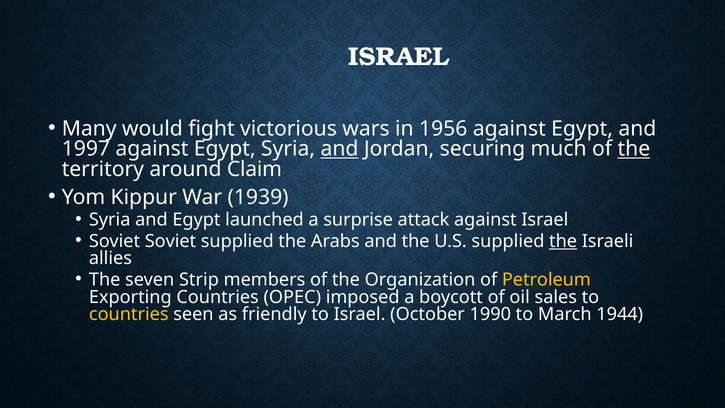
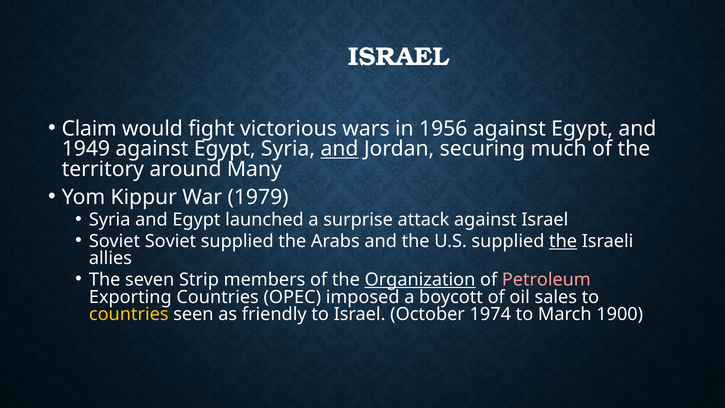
Many: Many -> Claim
1997: 1997 -> 1949
the at (634, 149) underline: present -> none
Claim: Claim -> Many
1939: 1939 -> 1979
Organization underline: none -> present
Petroleum colour: yellow -> pink
1990: 1990 -> 1974
1944: 1944 -> 1900
